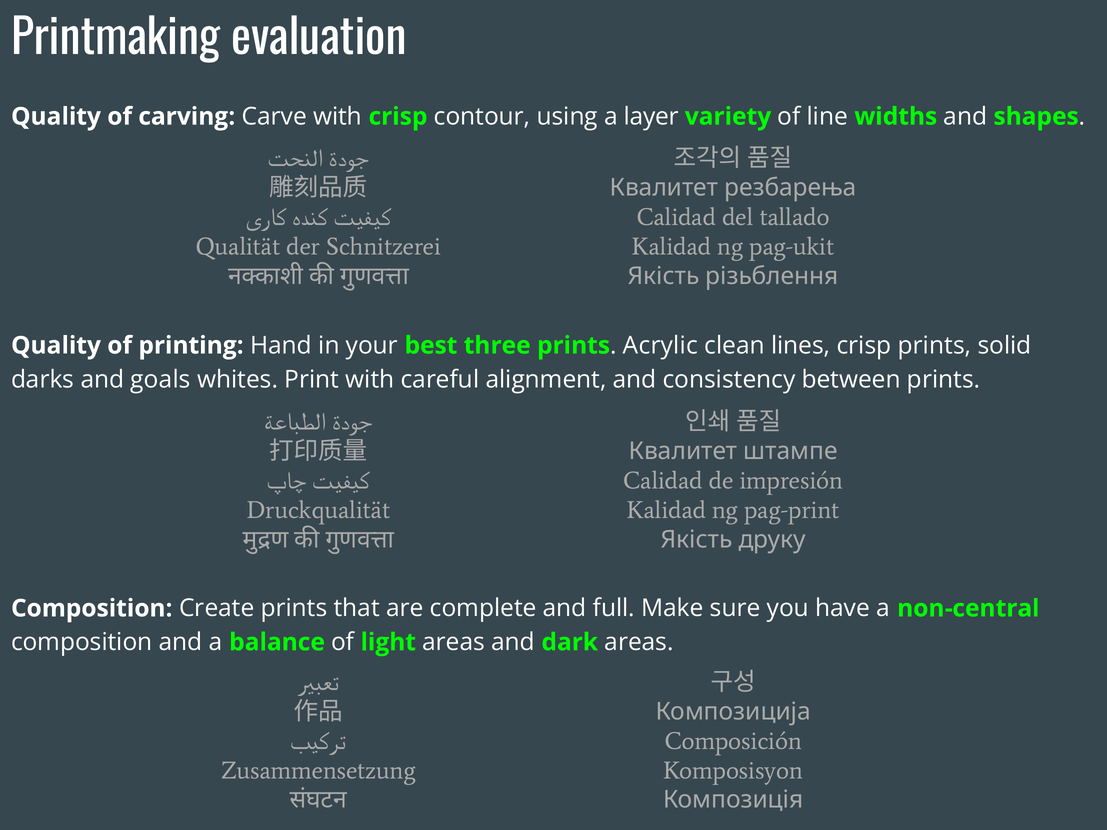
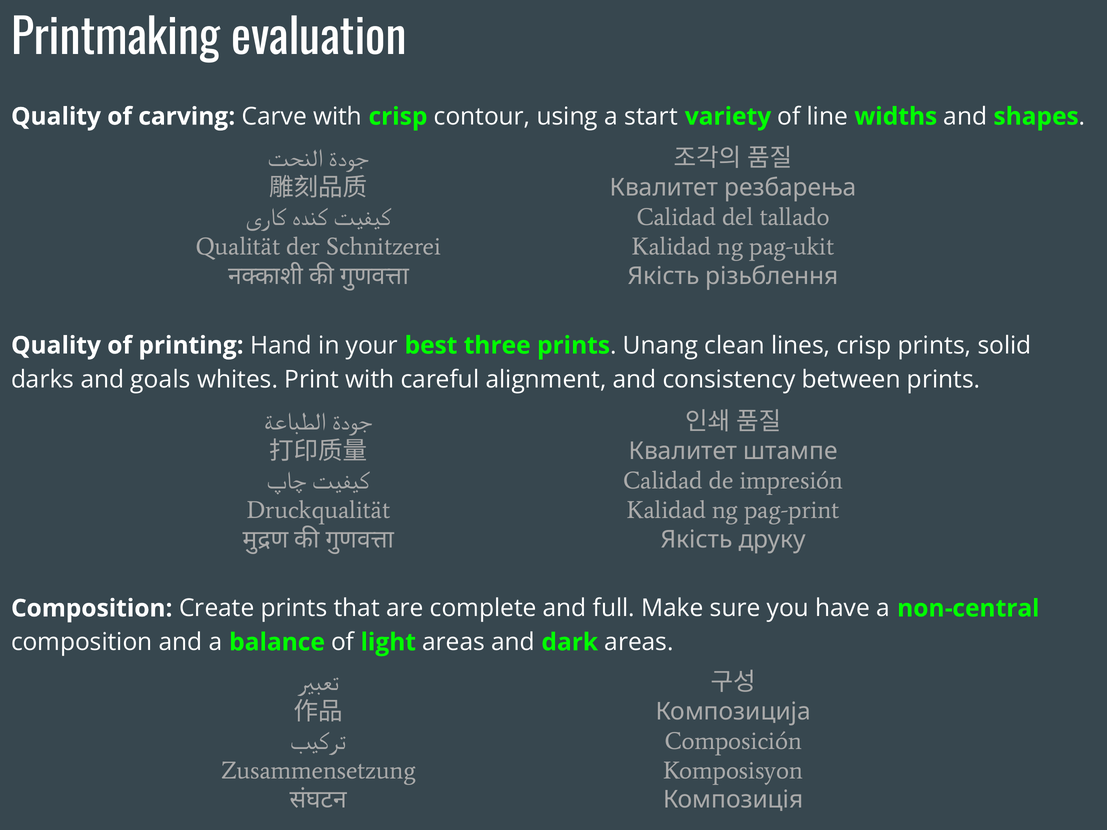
layer: layer -> start
Acrylic: Acrylic -> Unang
